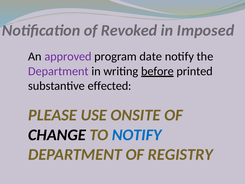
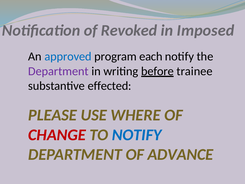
approved colour: purple -> blue
date: date -> each
printed: printed -> trainee
ONSITE: ONSITE -> WHERE
CHANGE colour: black -> red
REGISTRY: REGISTRY -> ADVANCE
